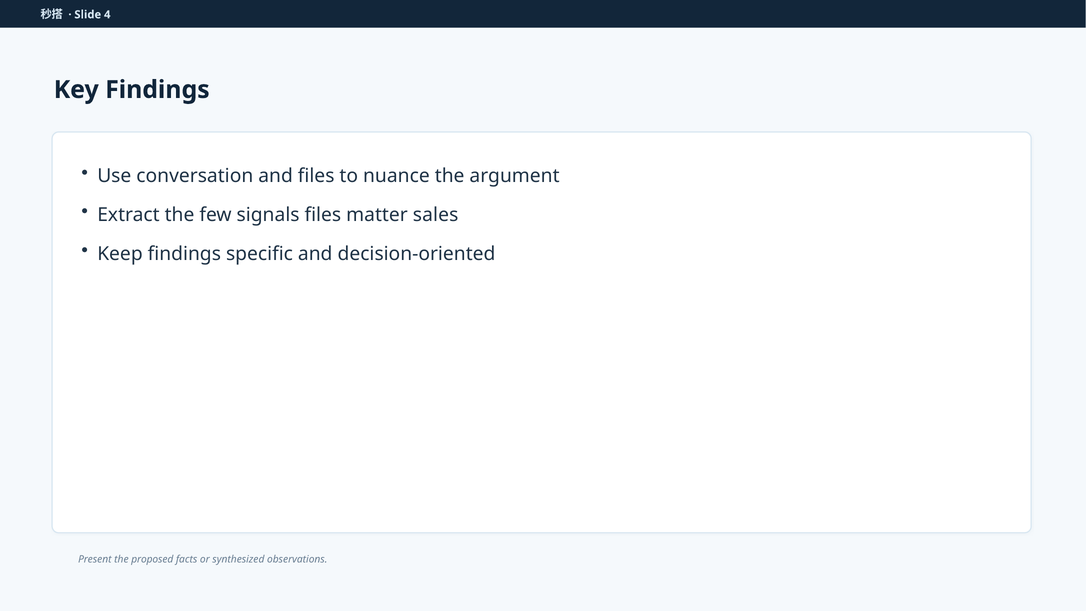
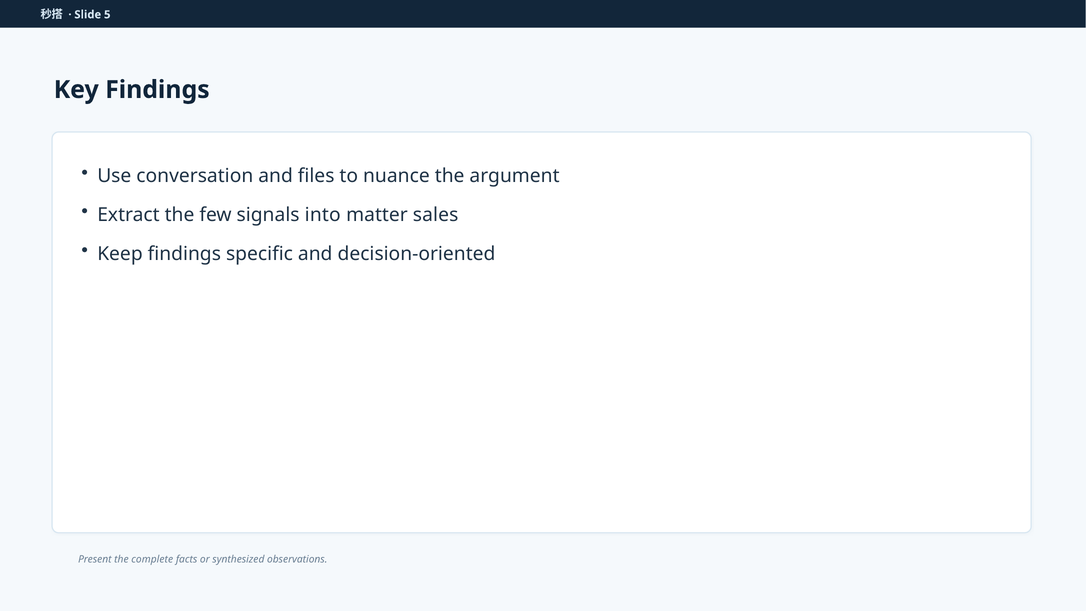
4: 4 -> 5
signals files: files -> into
proposed: proposed -> complete
